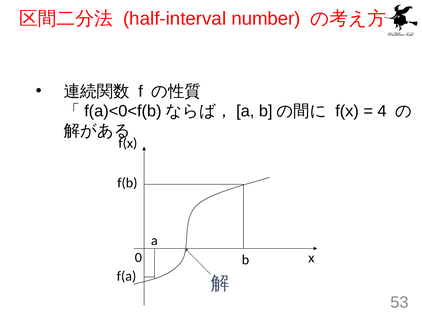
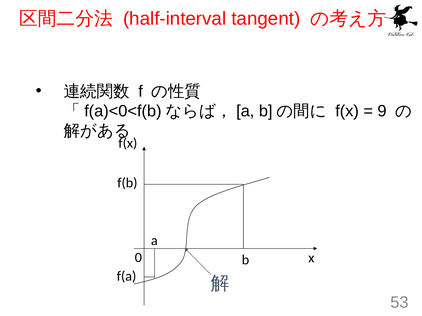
number: number -> tangent
4: 4 -> 9
